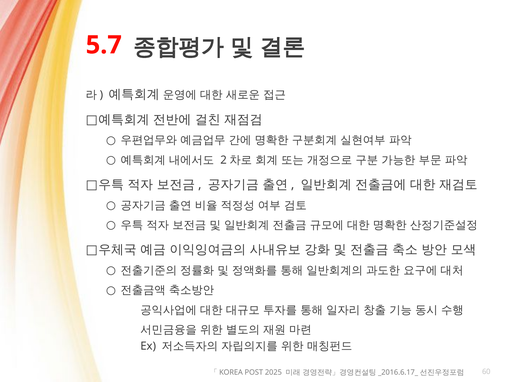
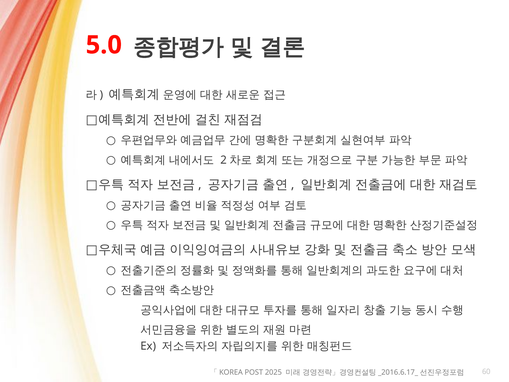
5.7: 5.7 -> 5.0
